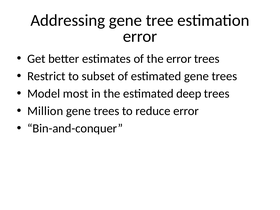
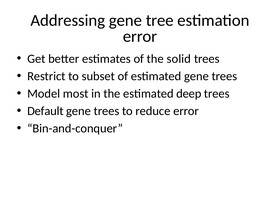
the error: error -> solid
Million: Million -> Default
